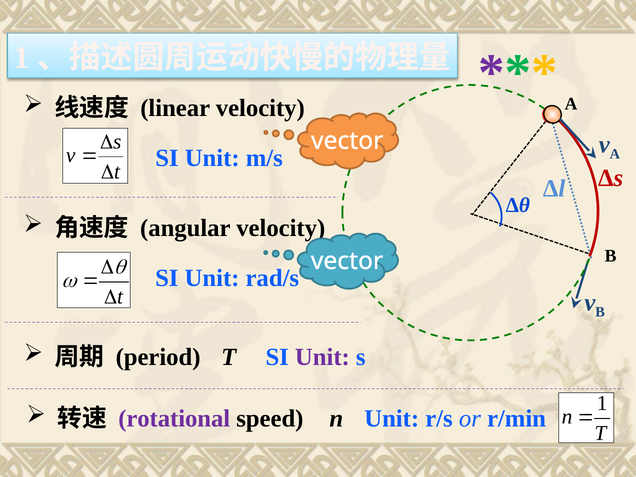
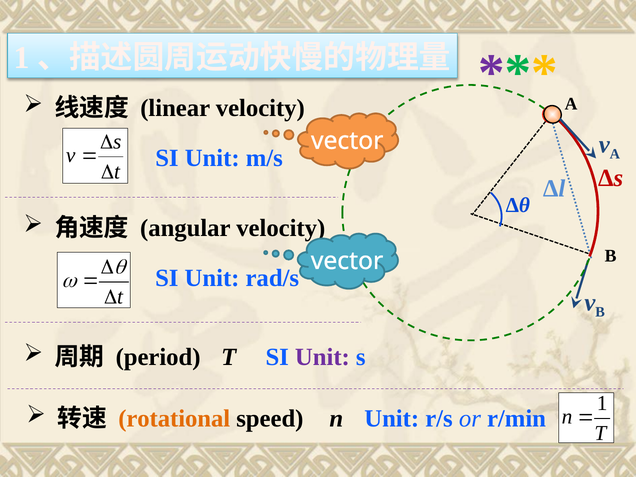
rotational colour: purple -> orange
